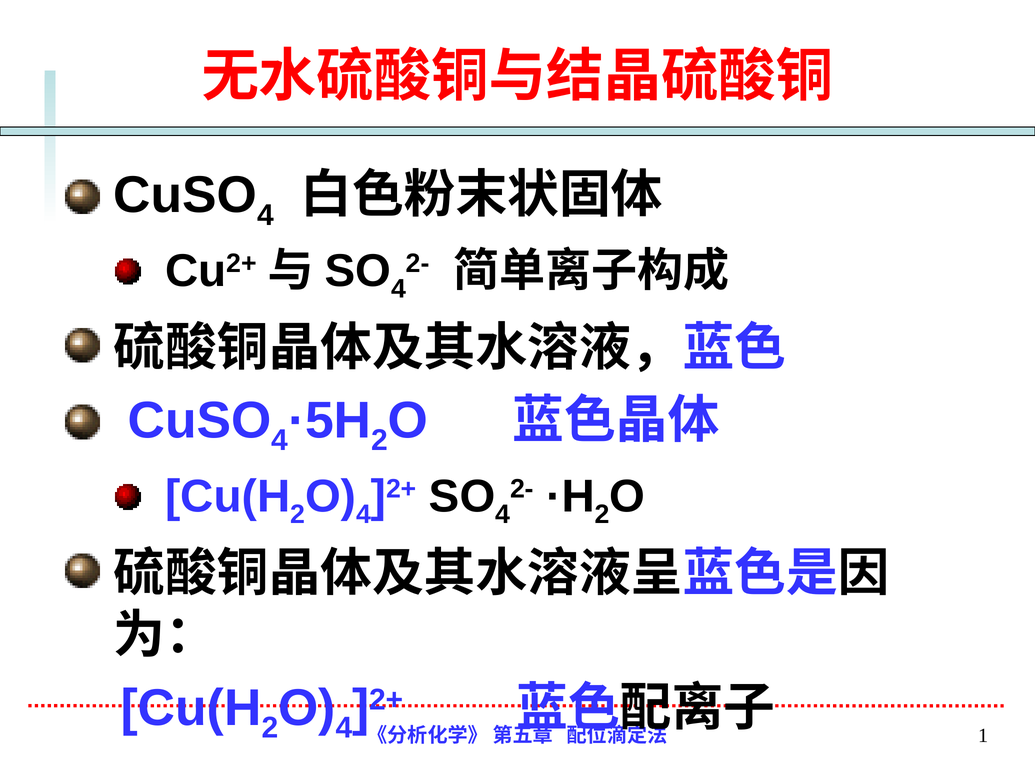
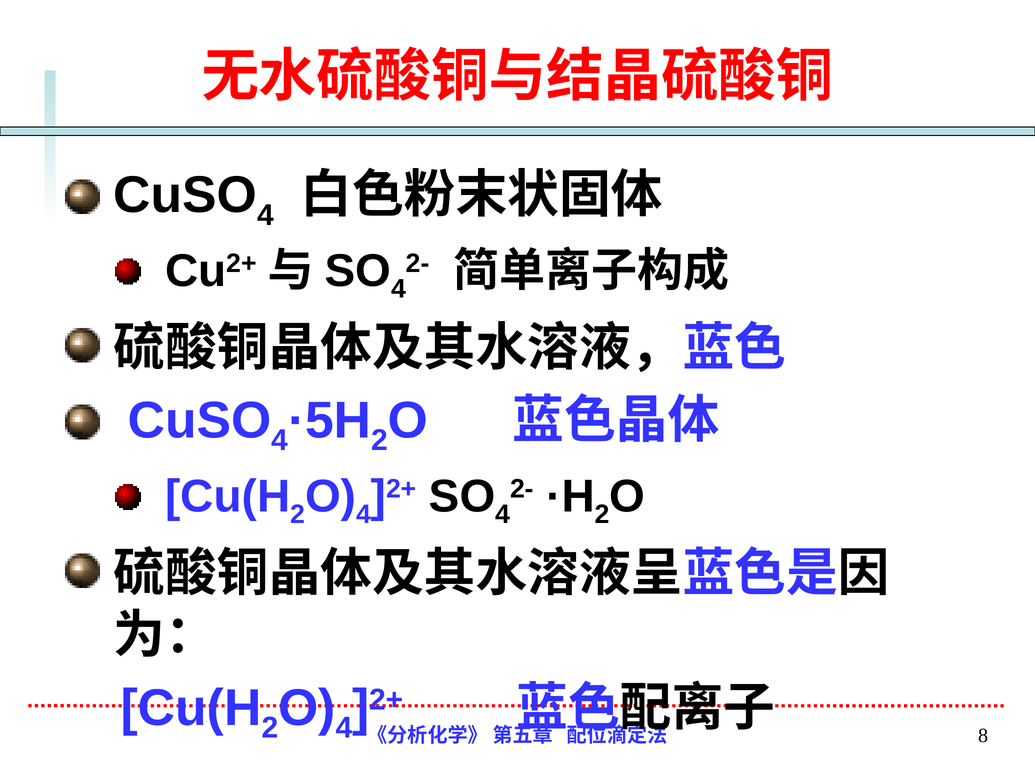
1: 1 -> 8
